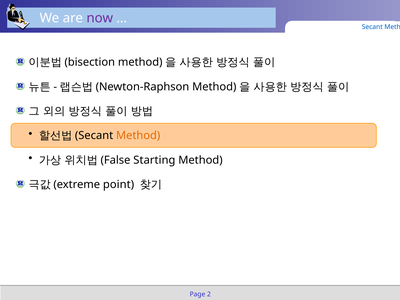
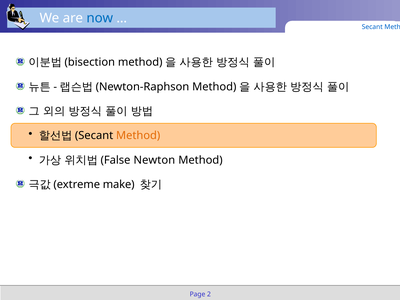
now colour: purple -> blue
Starting: Starting -> Newton
point: point -> make
